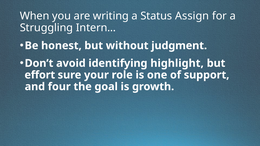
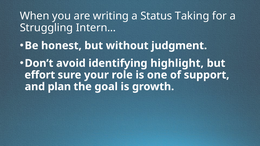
Assign: Assign -> Taking
four: four -> plan
